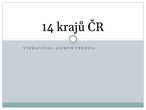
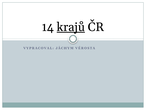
krajů underline: none -> present
